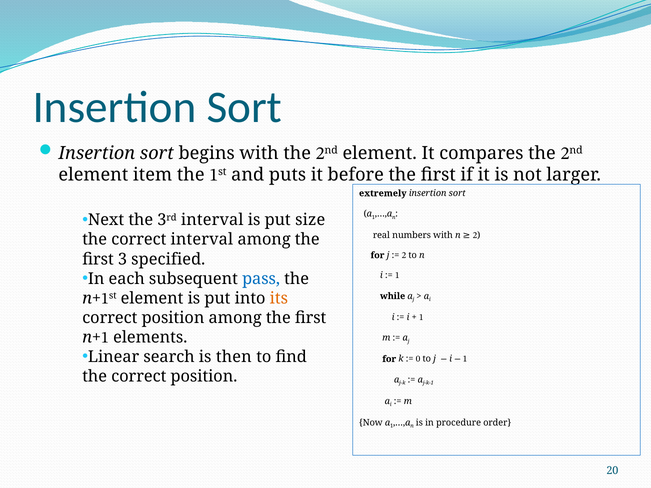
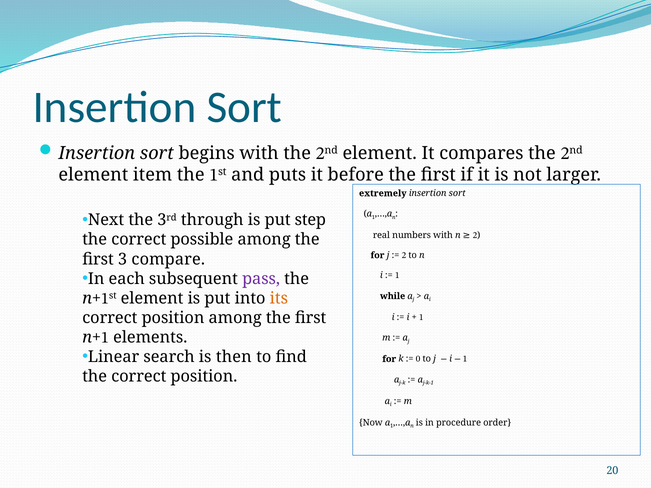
3rd interval: interval -> through
size: size -> step
correct interval: interval -> possible
specified: specified -> compare
pass colour: blue -> purple
